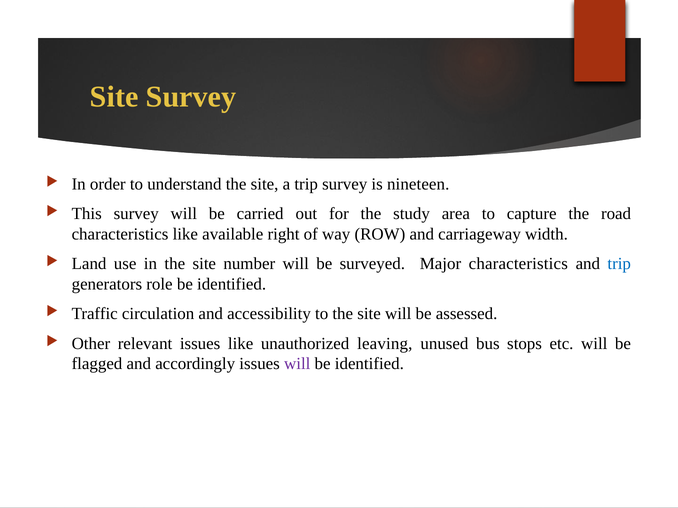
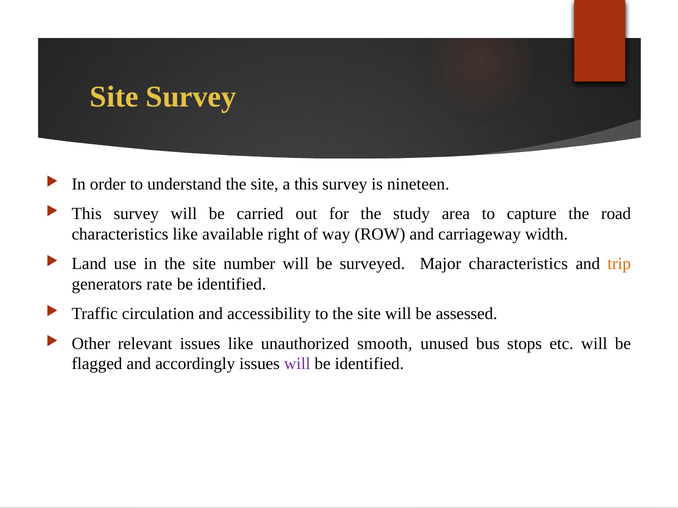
a trip: trip -> this
trip at (619, 264) colour: blue -> orange
role: role -> rate
leaving: leaving -> smooth
